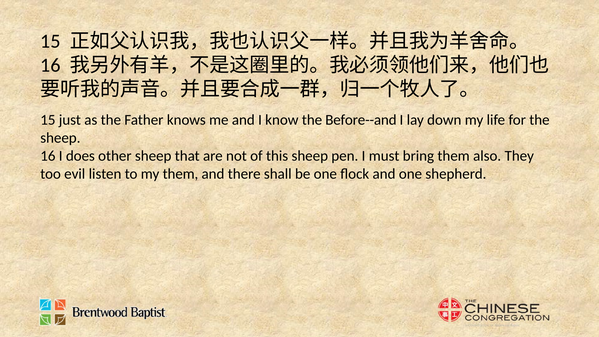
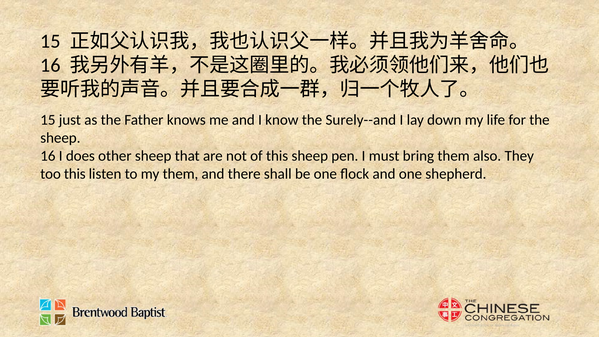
Before--and: Before--and -> Surely--and
too evil: evil -> this
